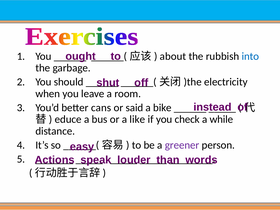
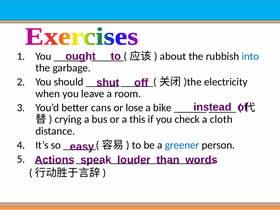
said: said -> lose
educe: educe -> crying
like: like -> this
while: while -> cloth
greener colour: purple -> blue
